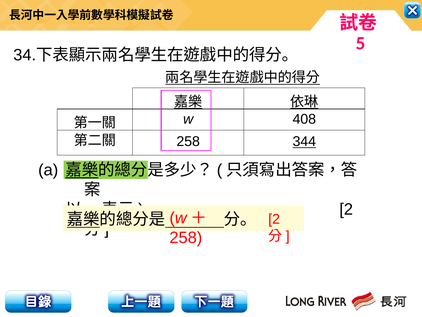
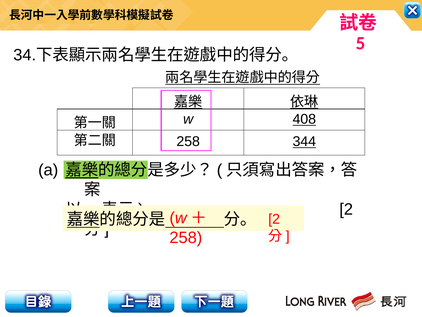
408 underline: none -> present
